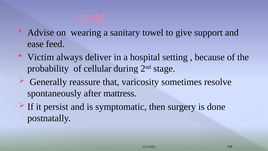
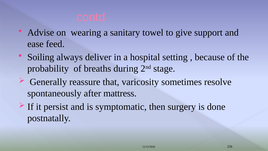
Victim: Victim -> Soiling
cellular: cellular -> breaths
